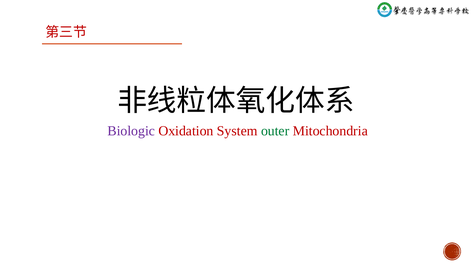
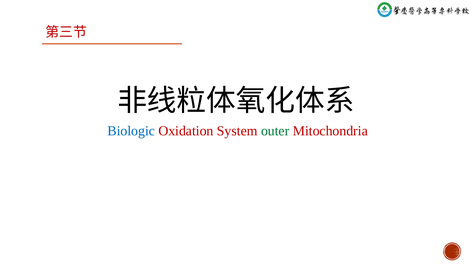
Biologic colour: purple -> blue
